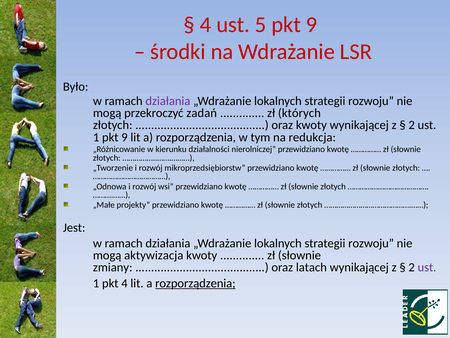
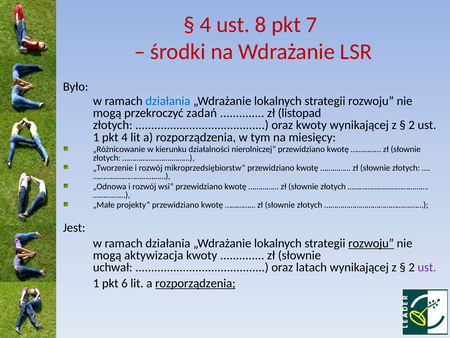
5: 5 -> 8
9 at (312, 25): 9 -> 7
działania at (168, 101) colour: purple -> blue
których: których -> listopad
1 pkt 9: 9 -> 4
redukcja: redukcja -> miesięcy
rozwoju at (371, 243) underline: none -> present
zmiany: zmiany -> uchwał
pkt 4: 4 -> 6
